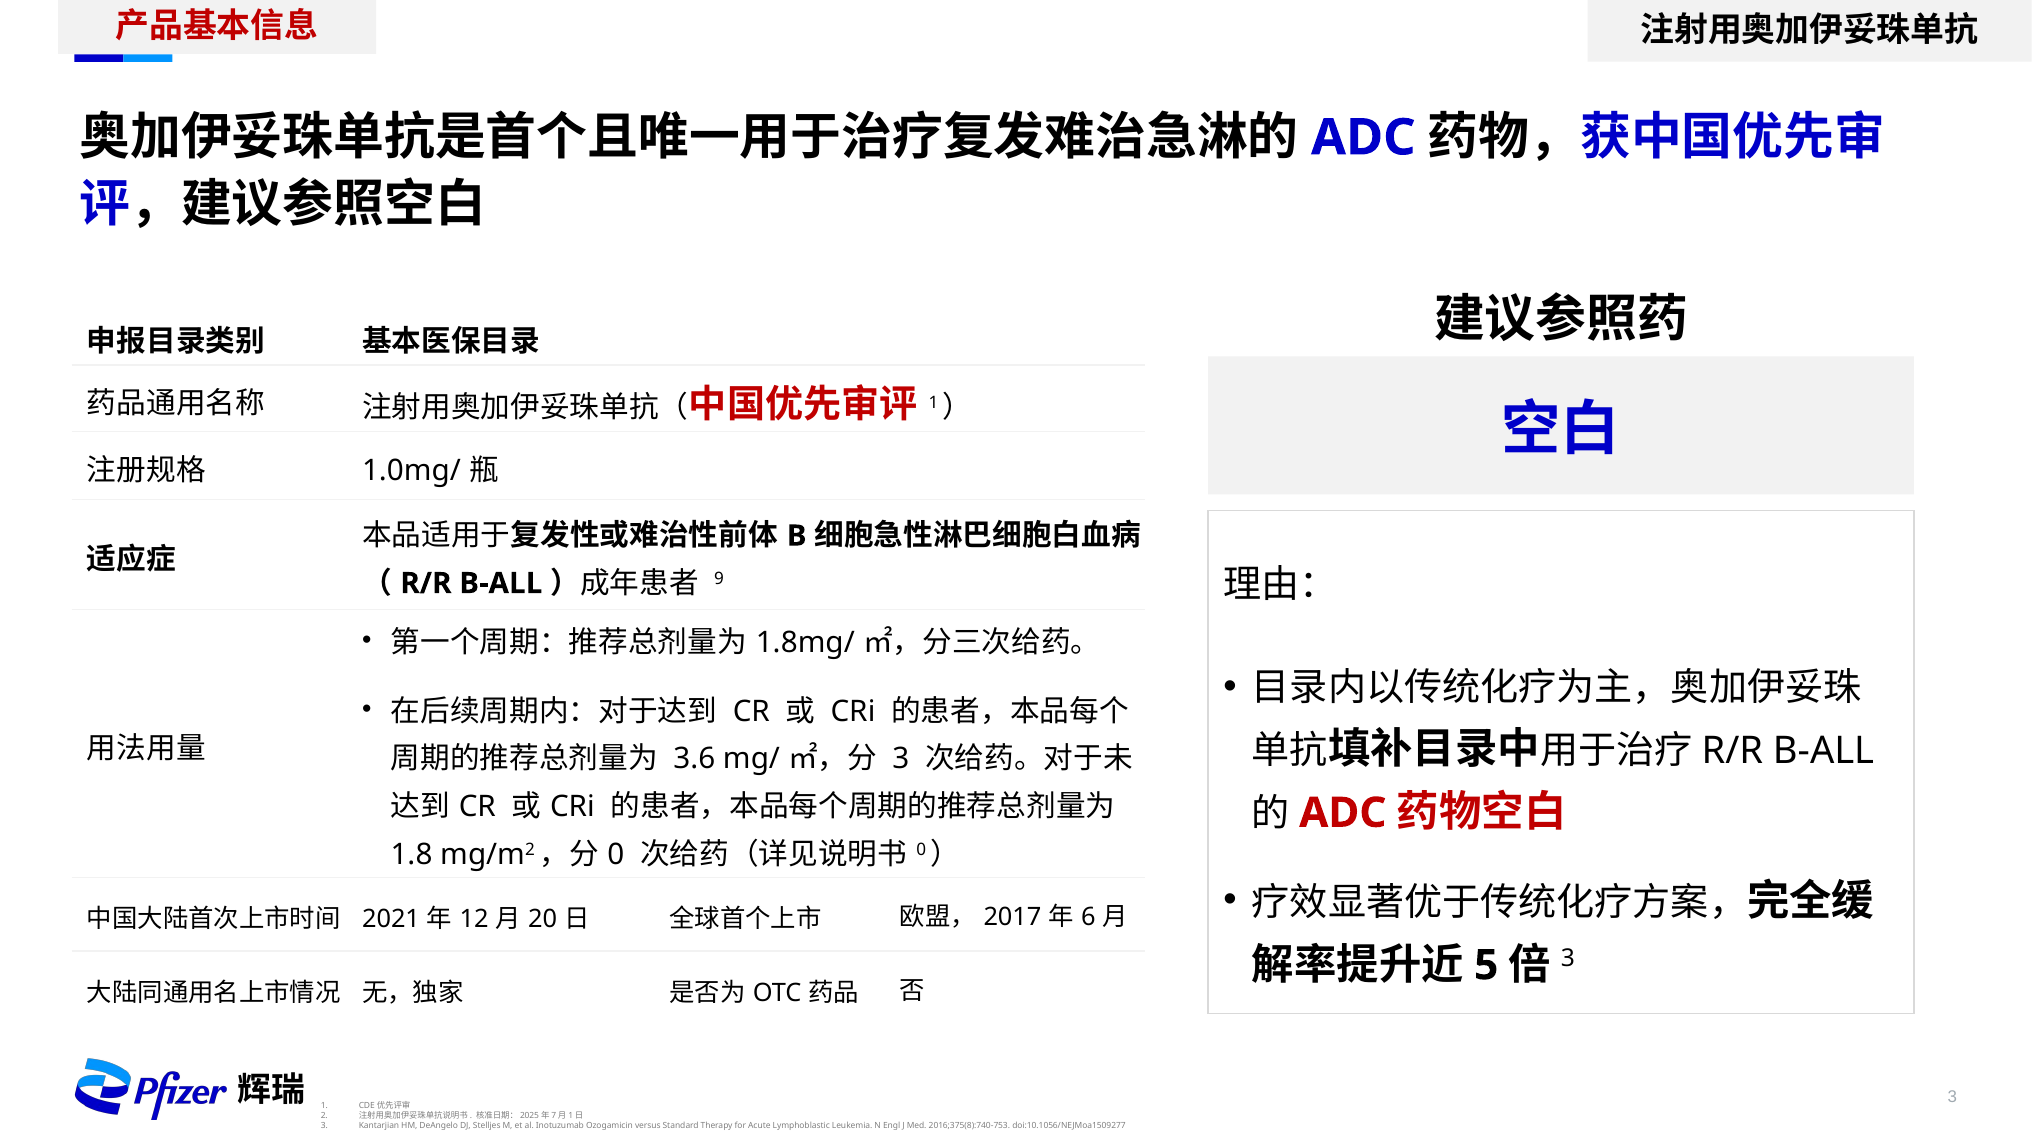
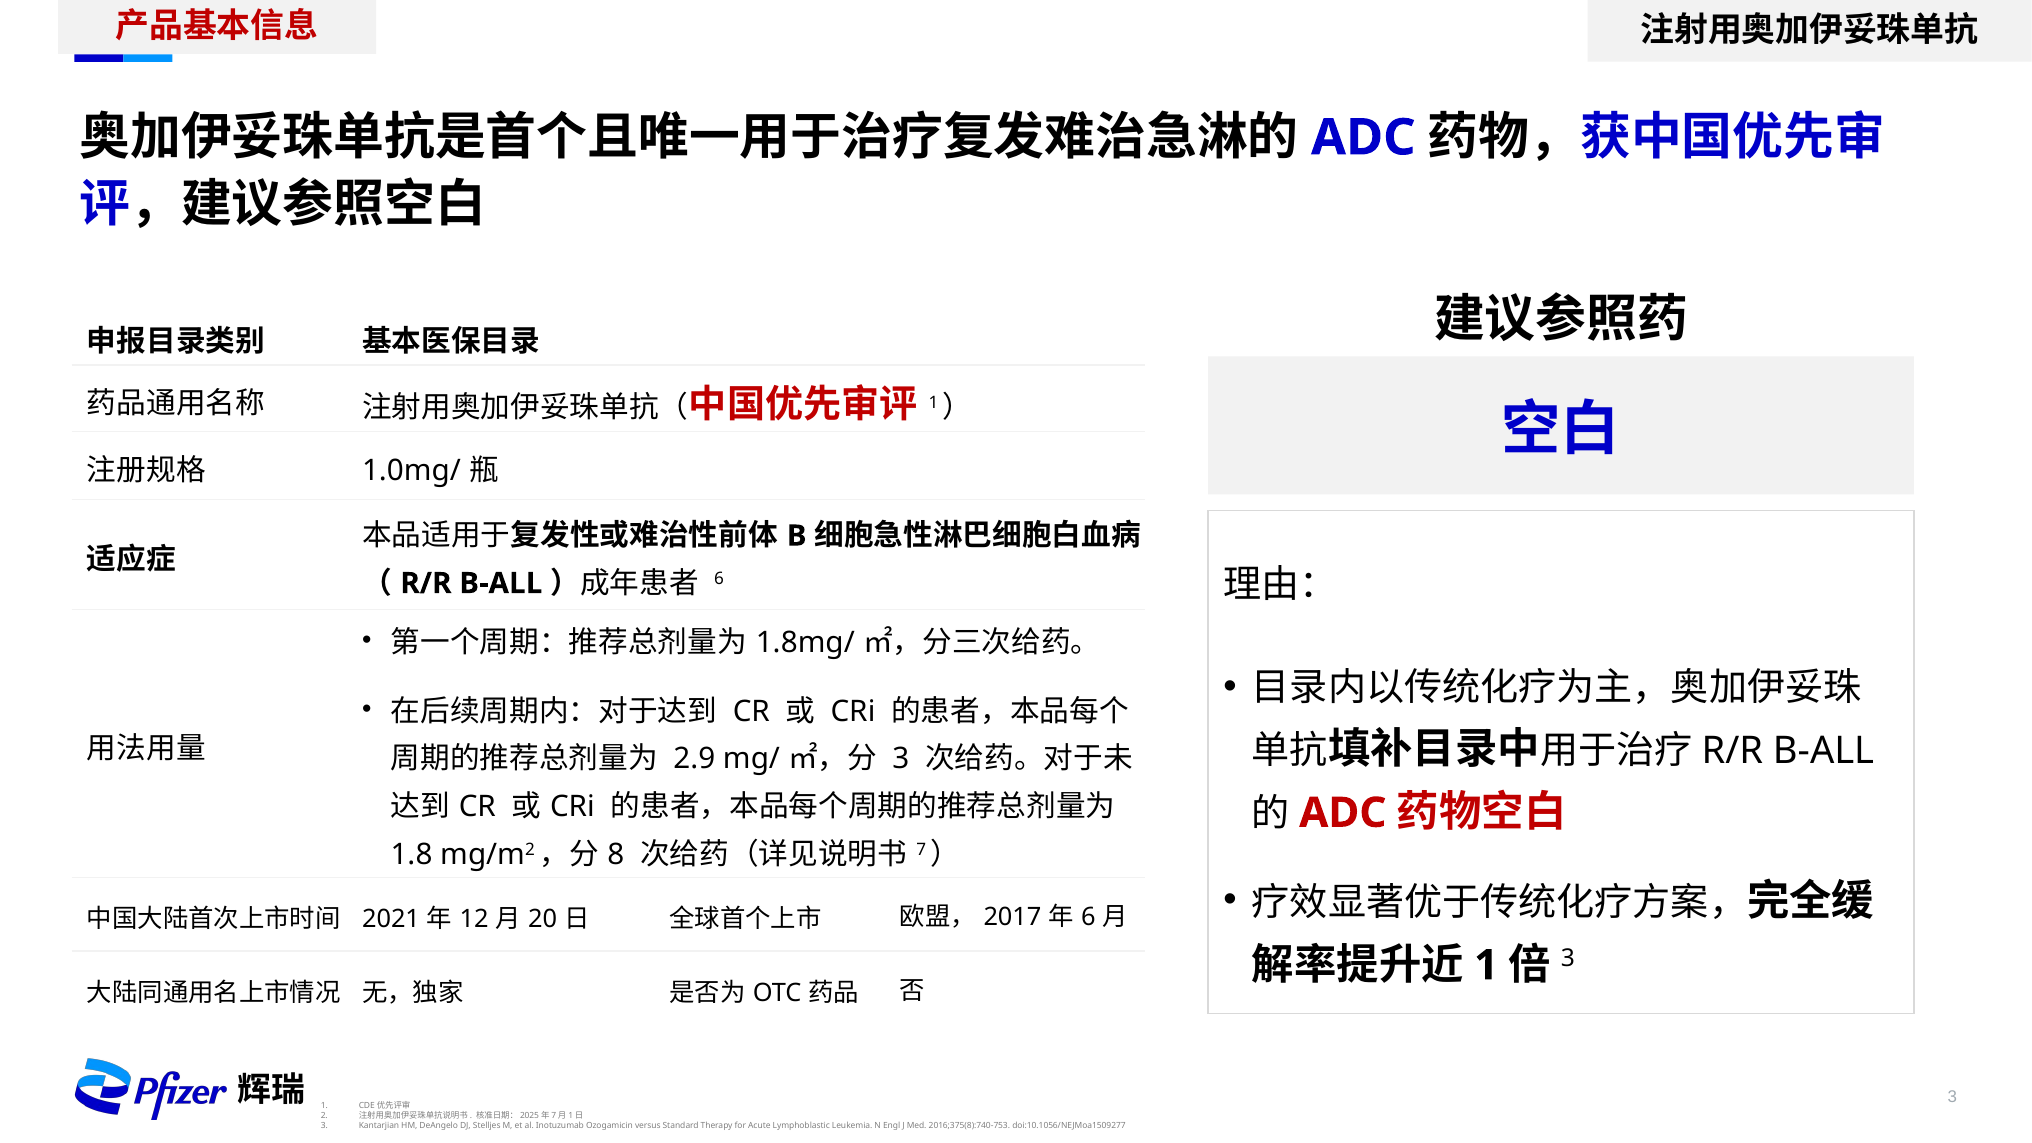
9 at (719, 579): 9 -> 6
3.6: 3.6 -> 2.9
0 at (616, 854): 0 -> 8
0 at (921, 849): 0 -> 7
5 at (1486, 965): 5 -> 1
